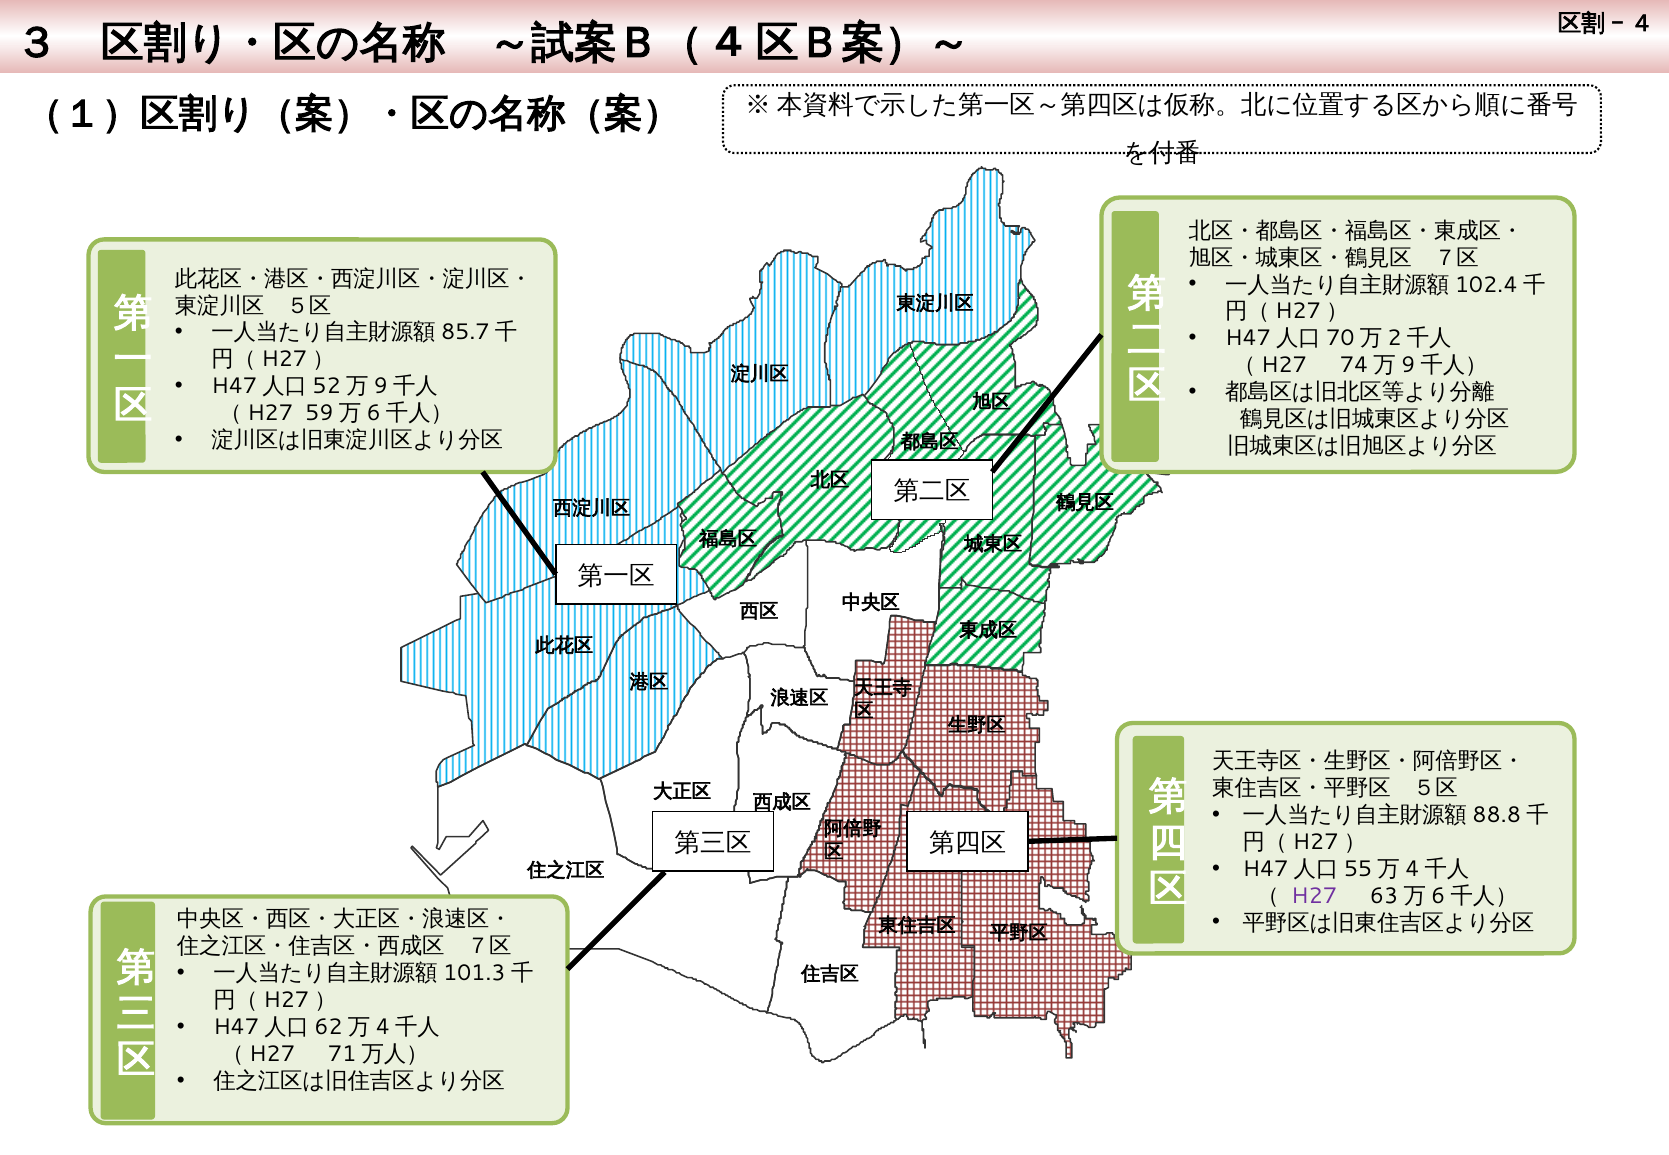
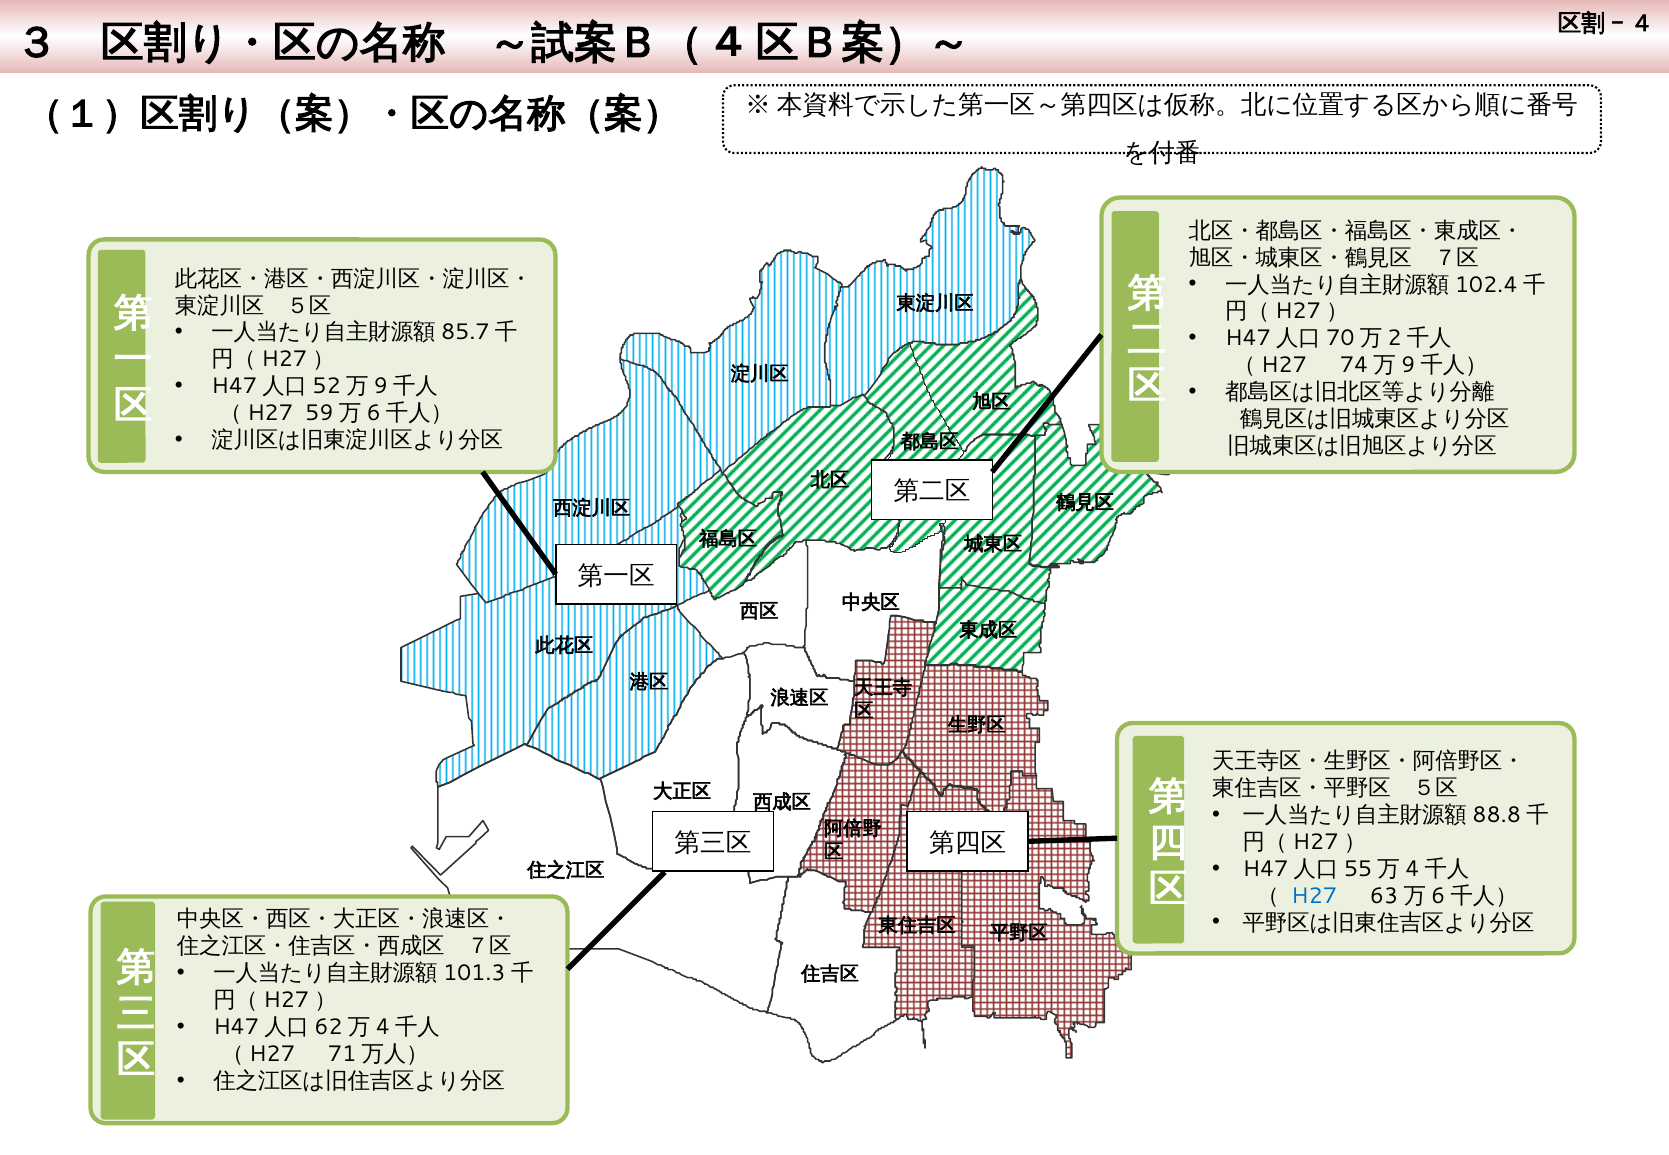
H27 colour: purple -> blue
